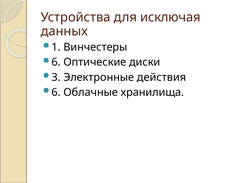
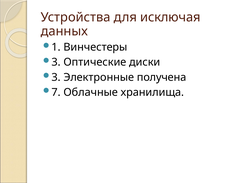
6 at (56, 62): 6 -> 3
действия: действия -> получена
6 at (56, 92): 6 -> 7
